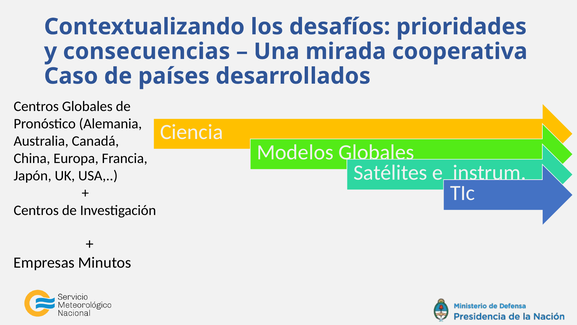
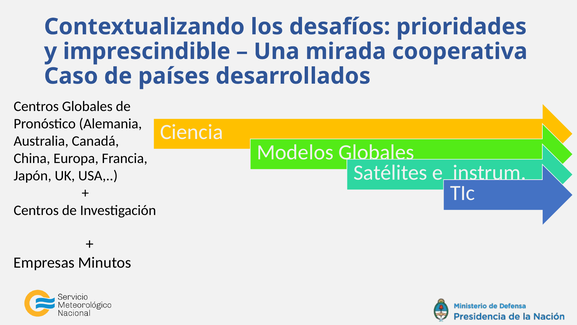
consecuencias: consecuencias -> imprescindible
